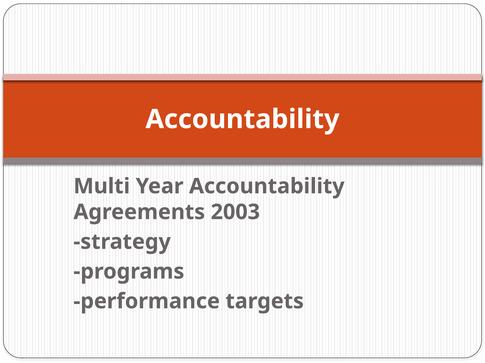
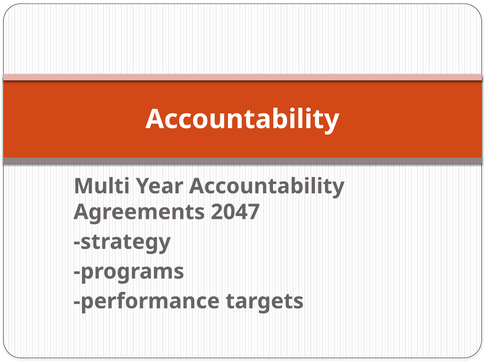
2003: 2003 -> 2047
